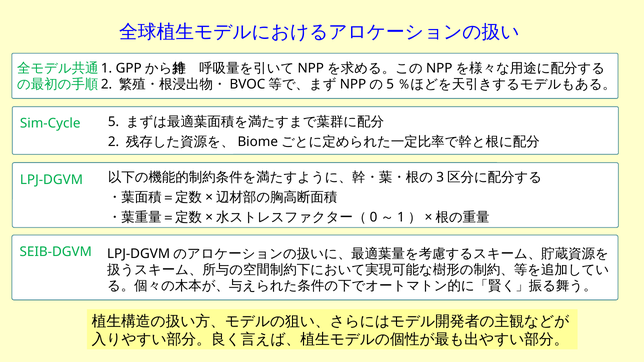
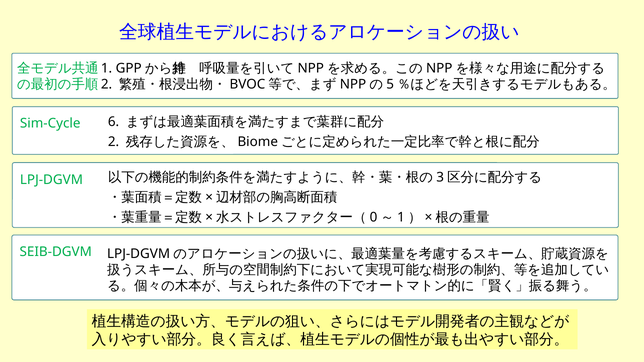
5: 5 -> 6
